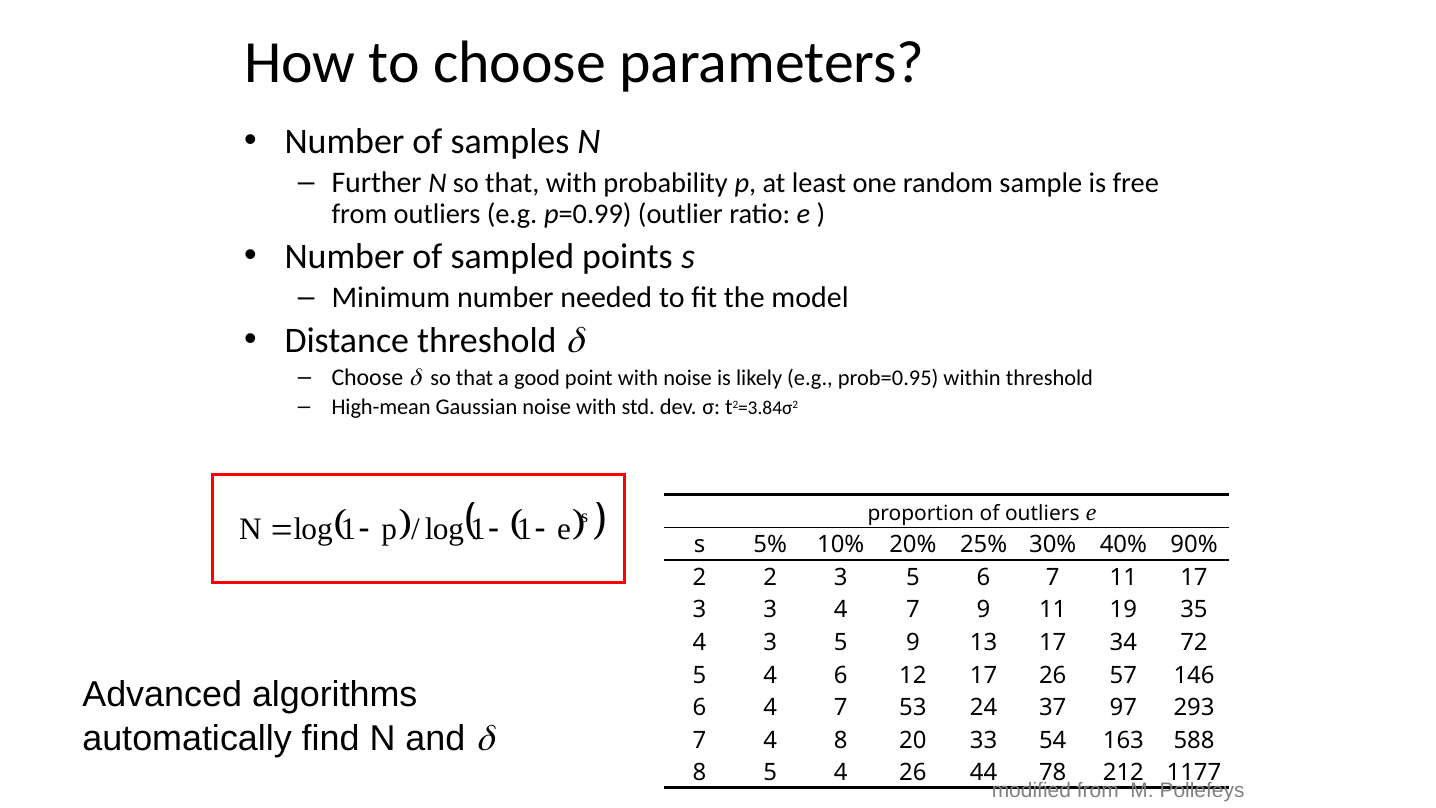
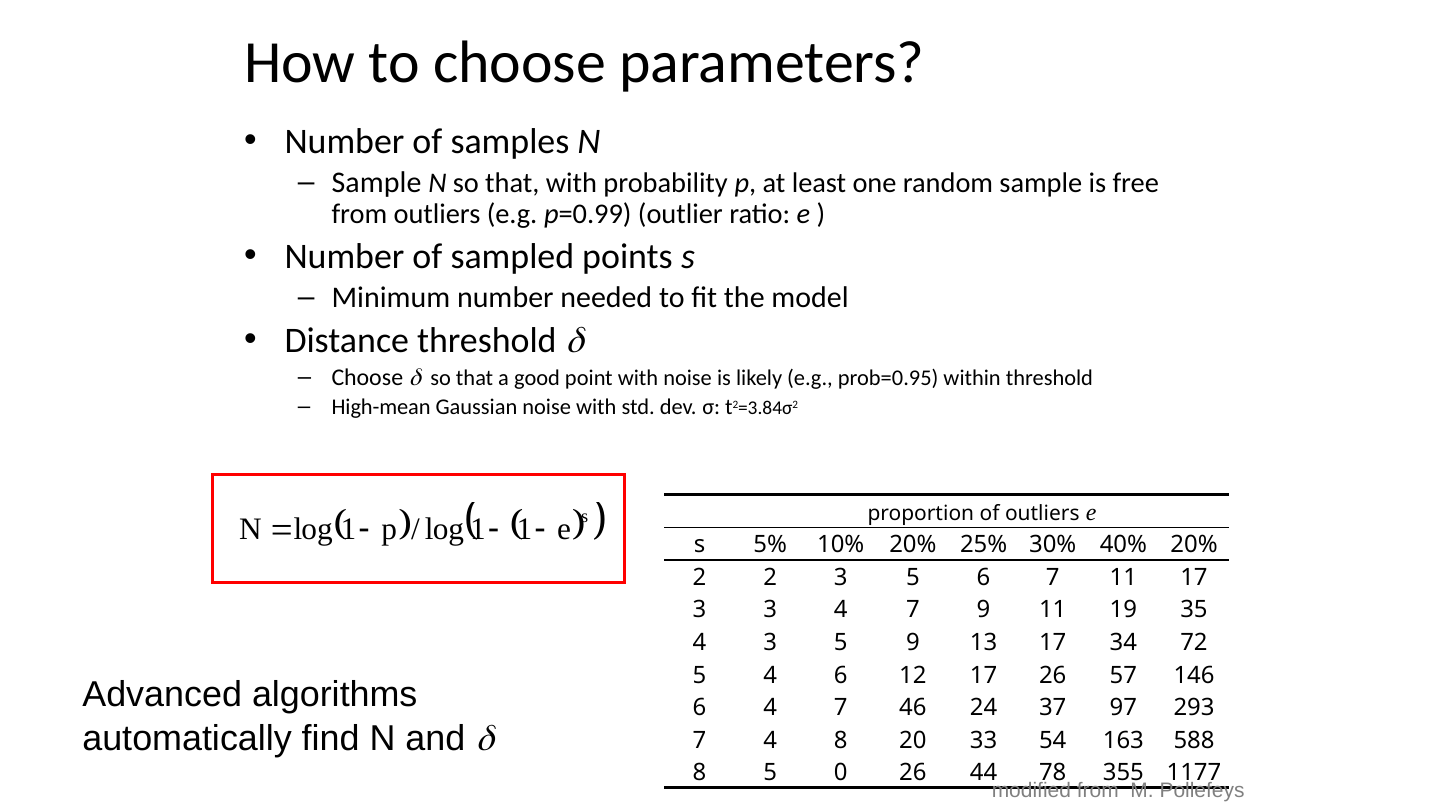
Further at (377, 183): Further -> Sample
40% 90%: 90% -> 20%
53: 53 -> 46
8 5 4: 4 -> 0
212: 212 -> 355
